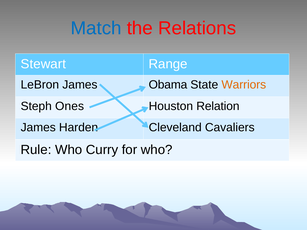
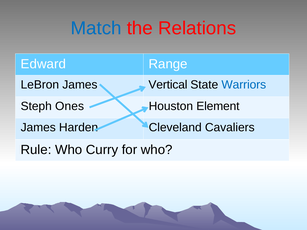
Stewart: Stewart -> Edward
Obama: Obama -> Vertical
Warriors colour: orange -> blue
Relation: Relation -> Element
